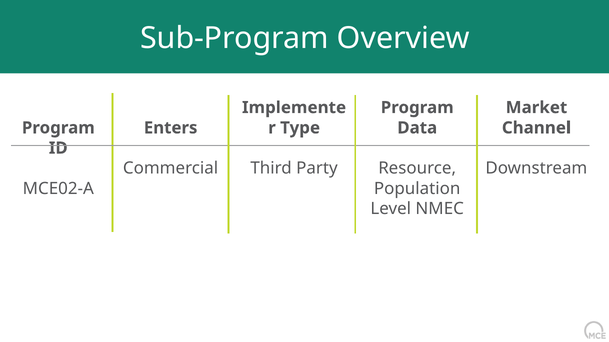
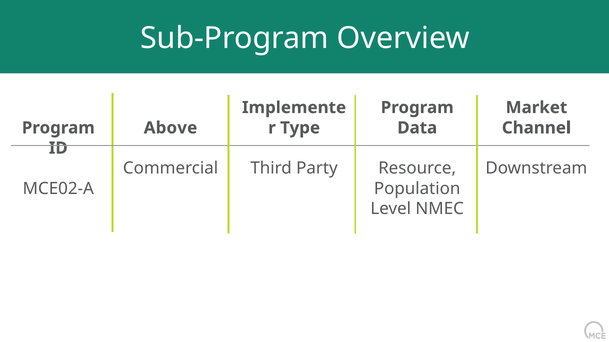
Enters: Enters -> Above
